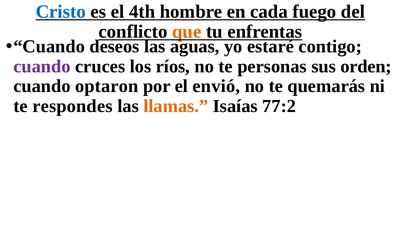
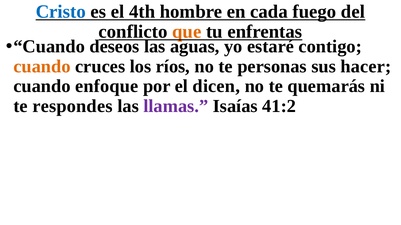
cuando at (42, 67) colour: purple -> orange
orden: orden -> hacer
optaron: optaron -> enfoque
envió: envió -> dicen
llamas colour: orange -> purple
77:2: 77:2 -> 41:2
